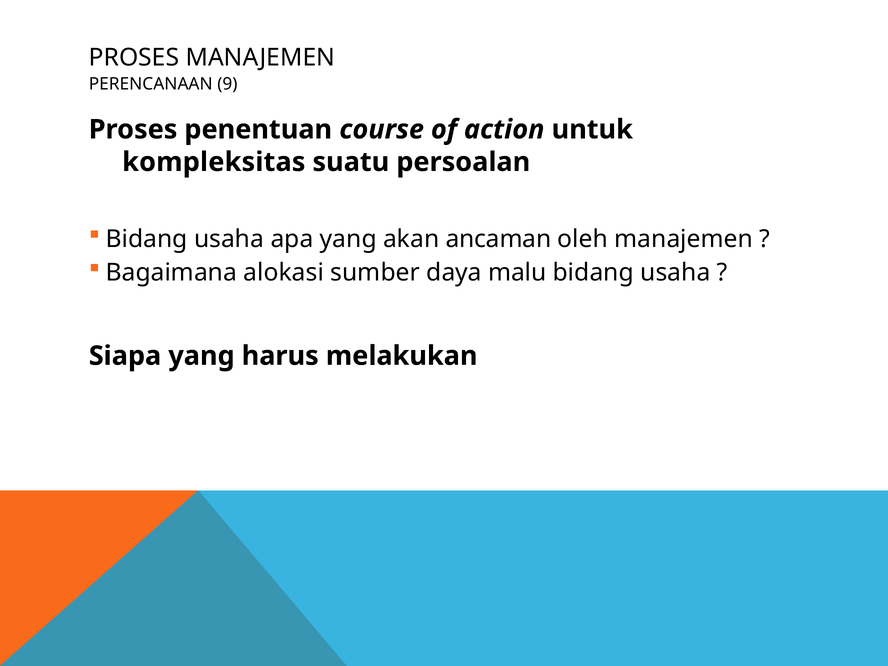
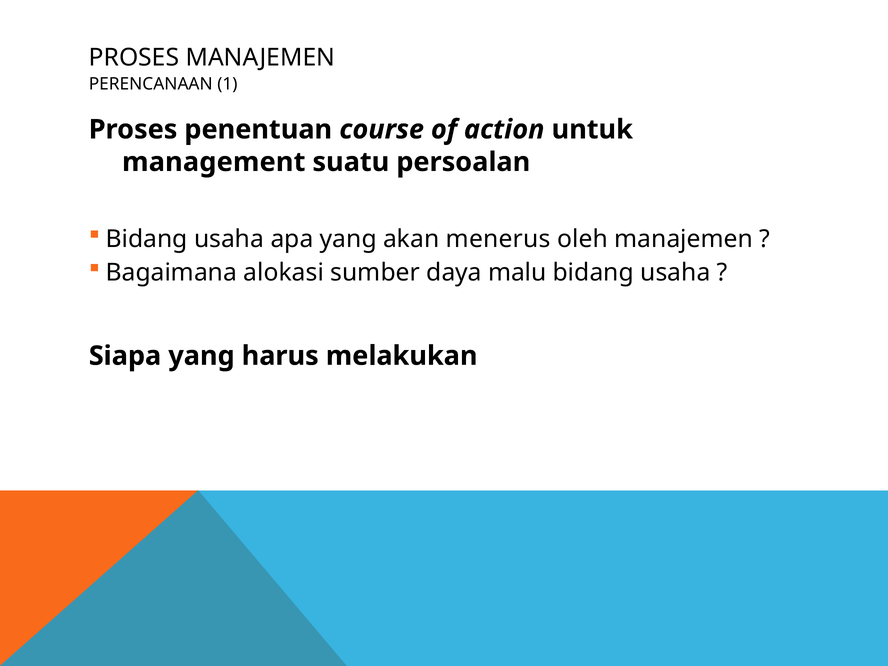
9: 9 -> 1
kompleksitas: kompleksitas -> management
ancaman: ancaman -> menerus
